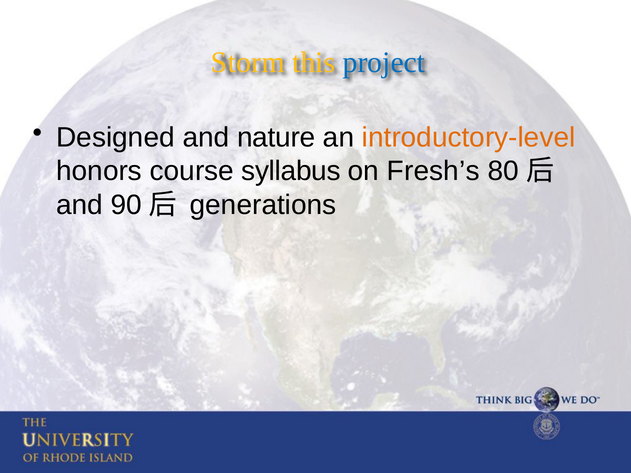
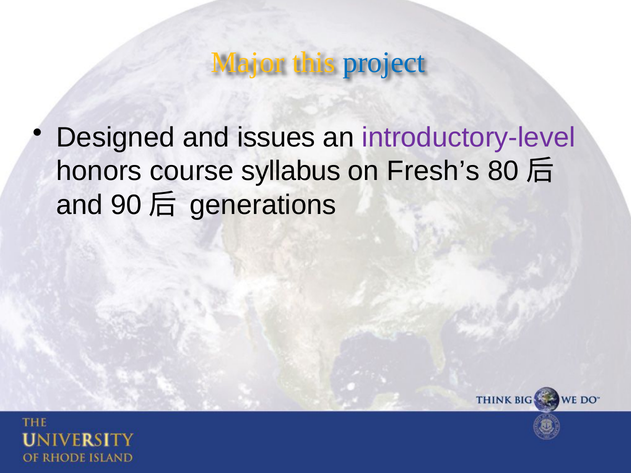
Storm: Storm -> Major
nature: nature -> issues
introductory-level colour: orange -> purple
